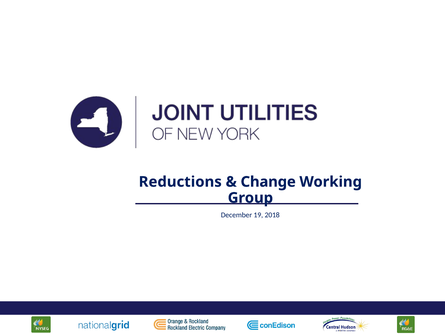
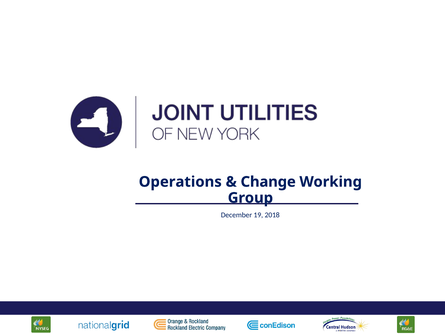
Reductions: Reductions -> Operations
